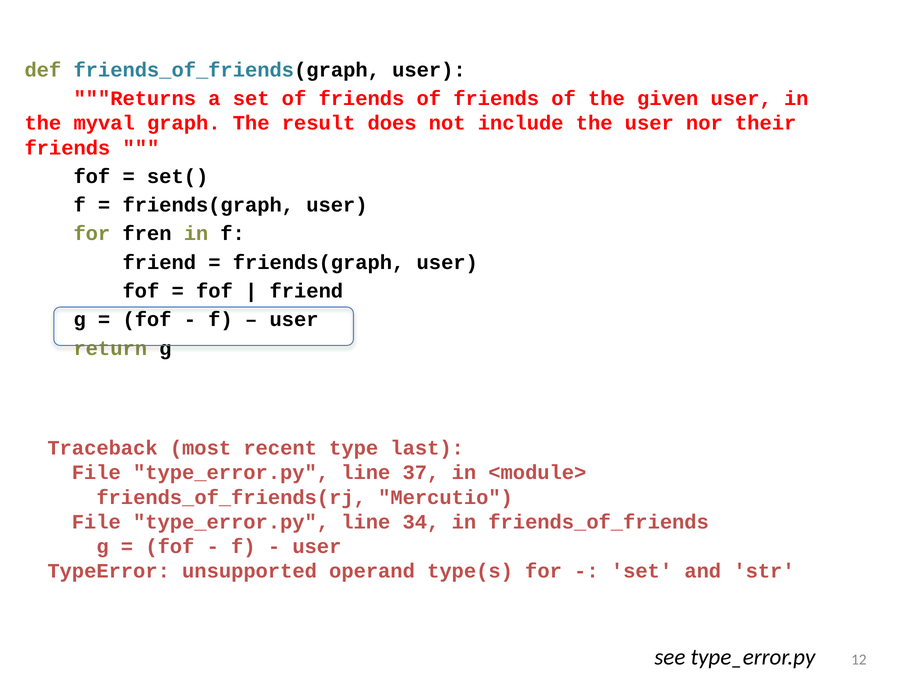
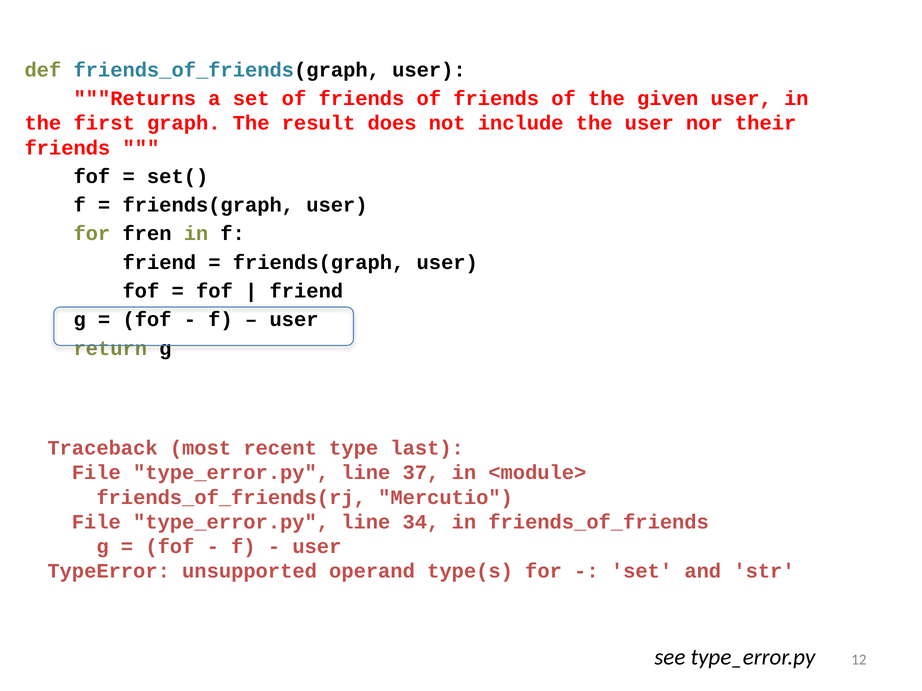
myval: myval -> first
